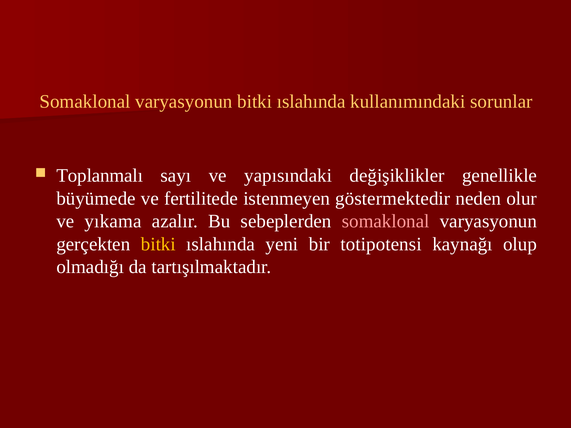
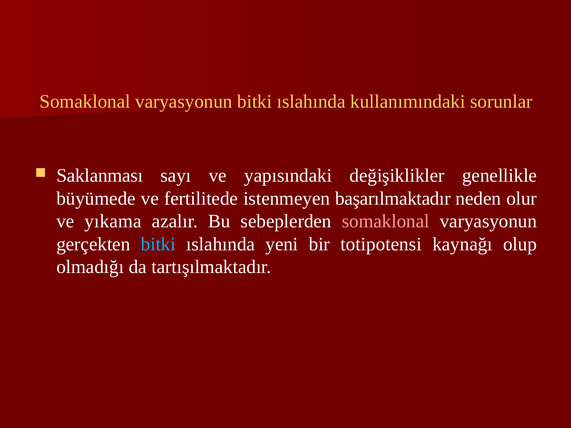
Toplanmalı: Toplanmalı -> Saklanması
göstermektedir: göstermektedir -> başarılmaktadır
bitki at (158, 244) colour: yellow -> light blue
